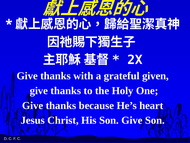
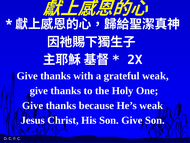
grateful given: given -> weak
He’s heart: heart -> weak
